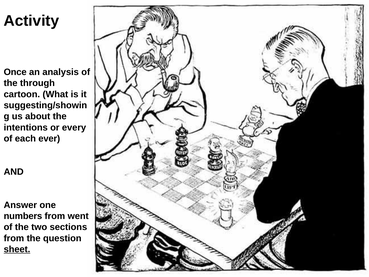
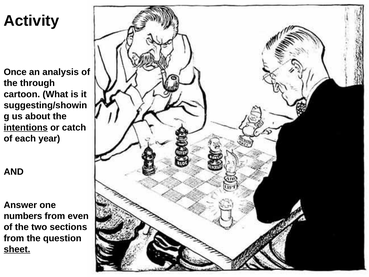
intentions underline: none -> present
every: every -> catch
ever: ever -> year
went: went -> even
